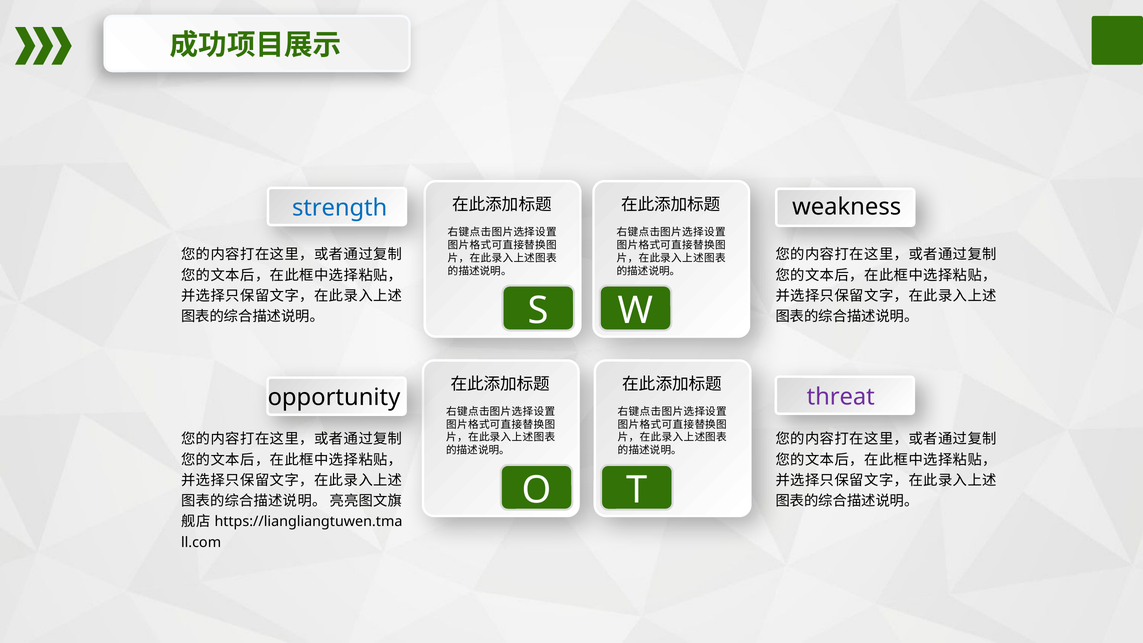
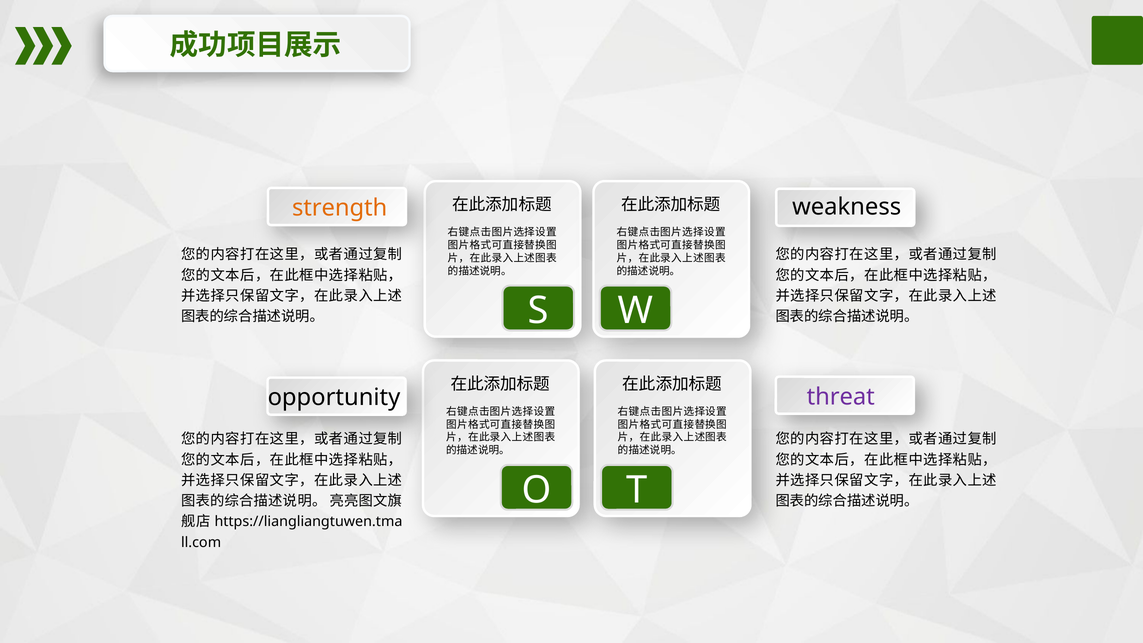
strength colour: blue -> orange
